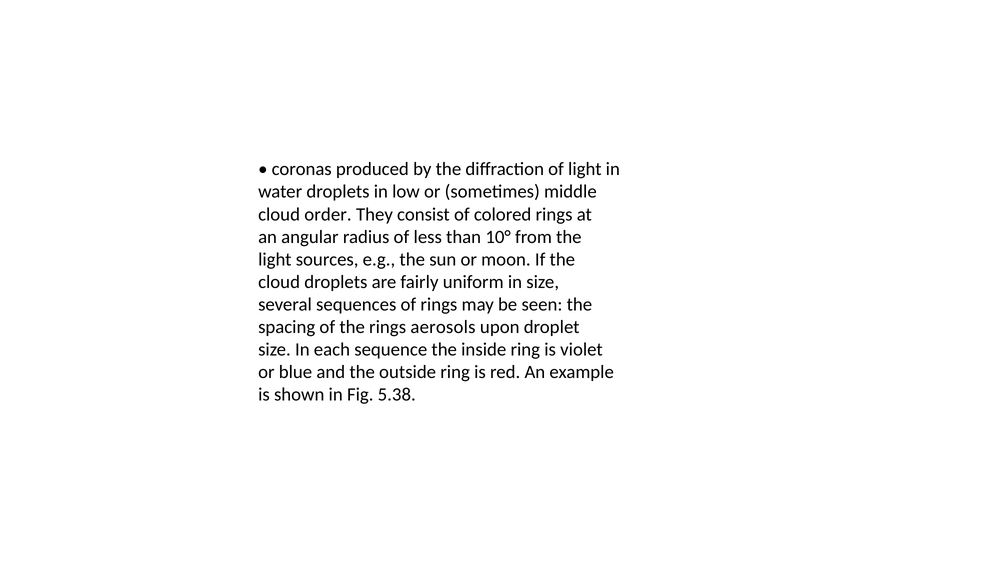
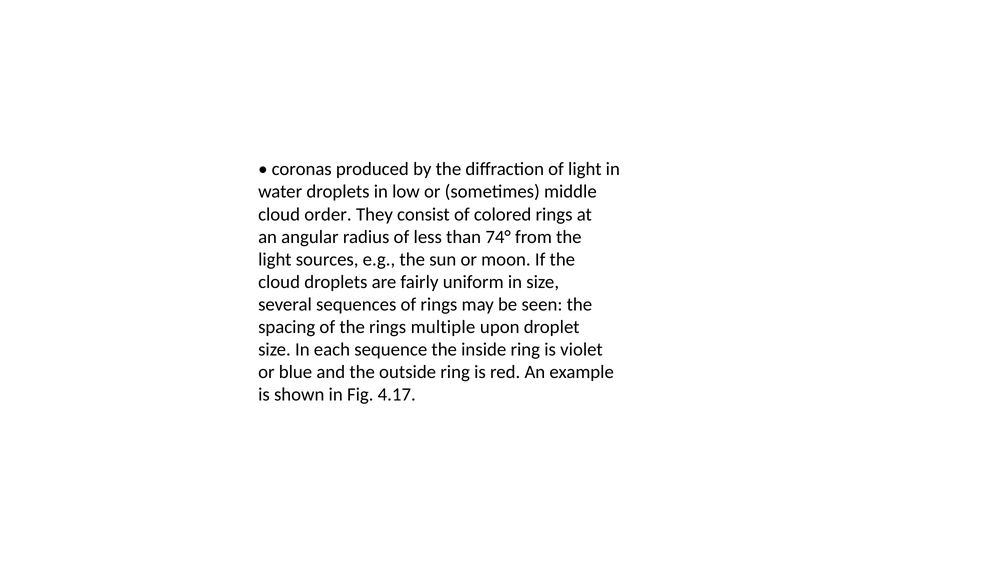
10°: 10° -> 74°
aerosols: aerosols -> multiple
5.38: 5.38 -> 4.17
